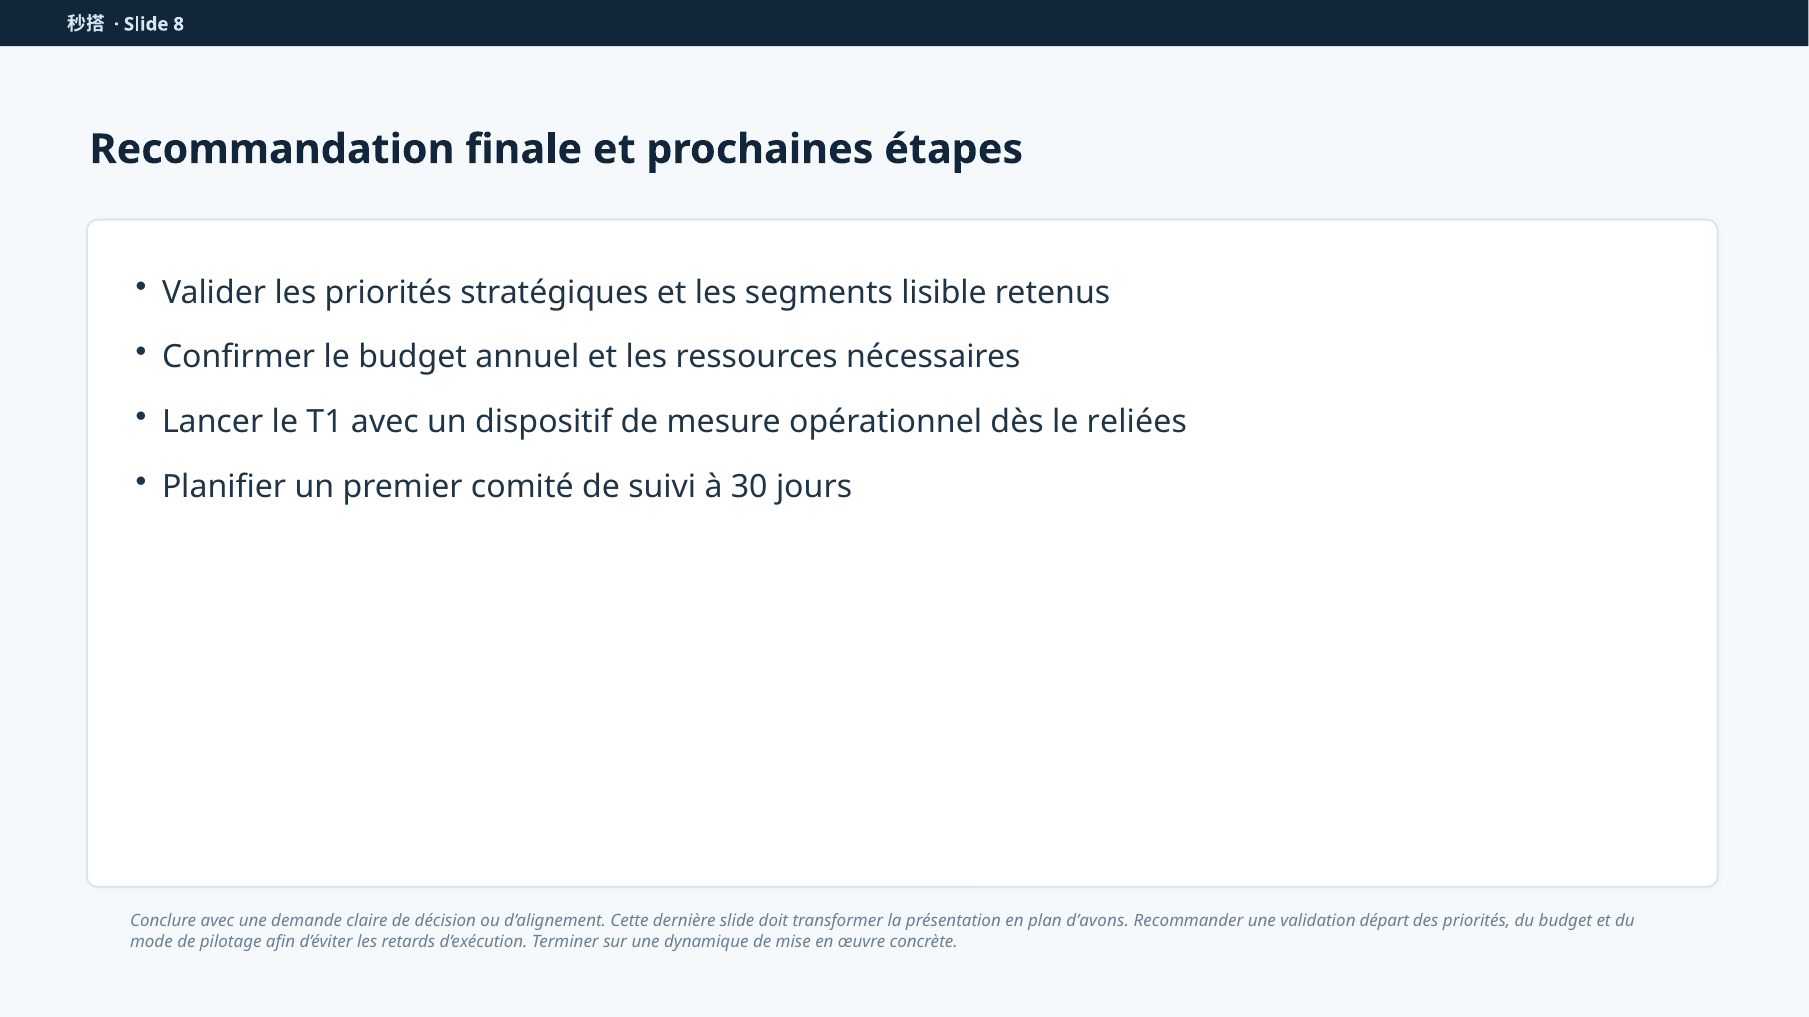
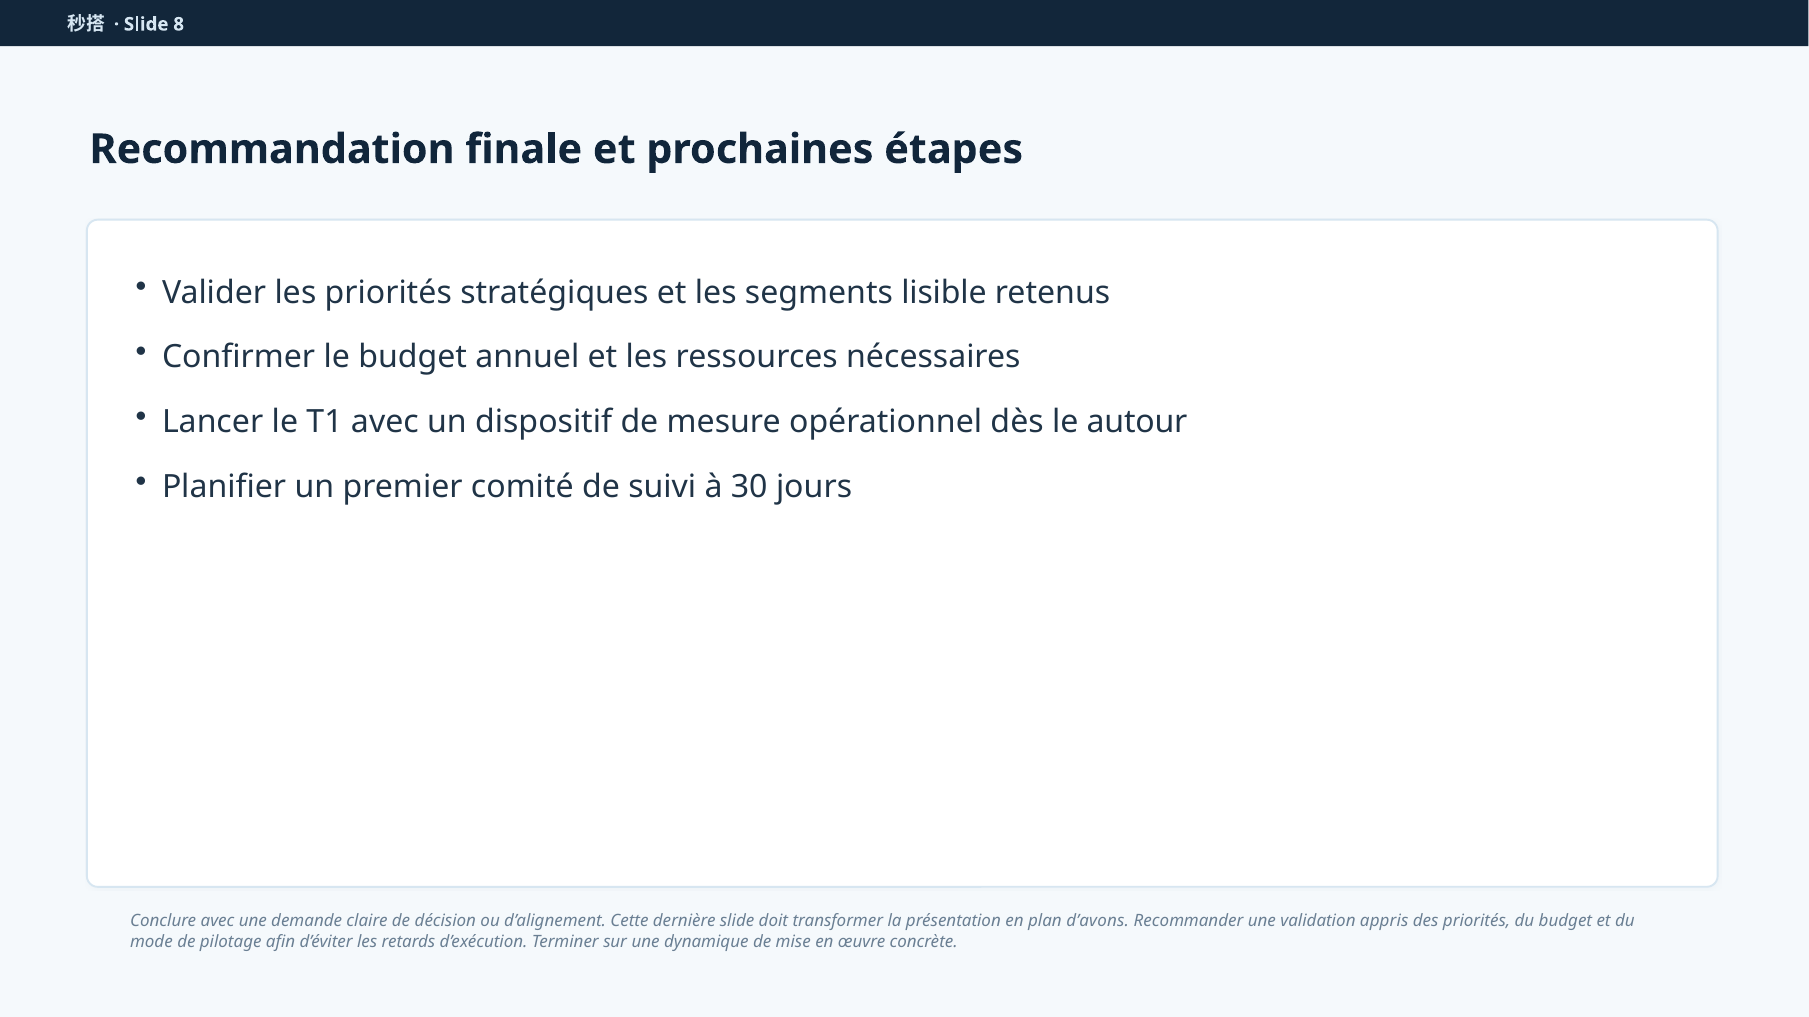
reliées: reliées -> autour
départ: départ -> appris
